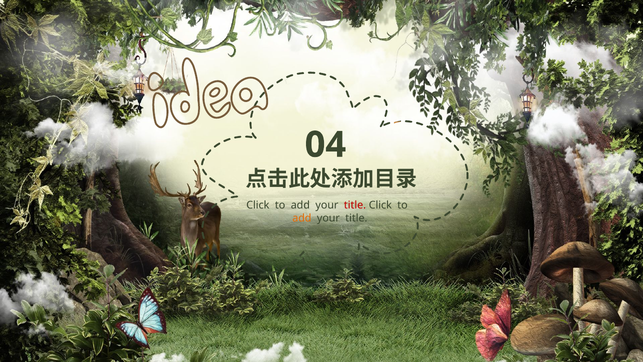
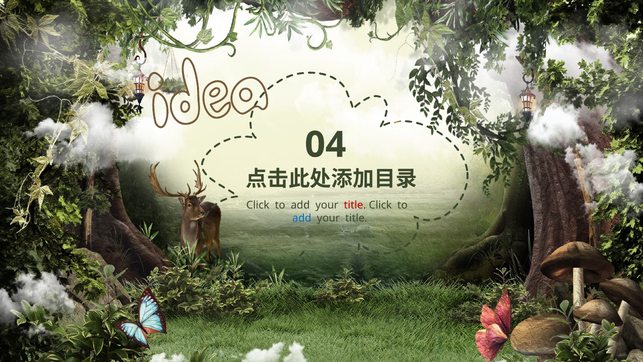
add at (302, 218) colour: orange -> blue
